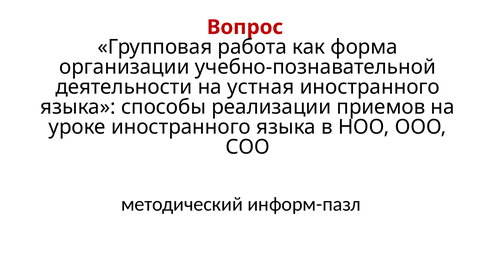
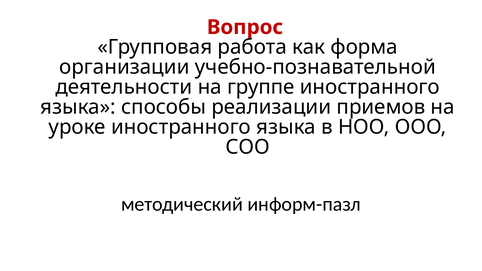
устная: устная -> группе
